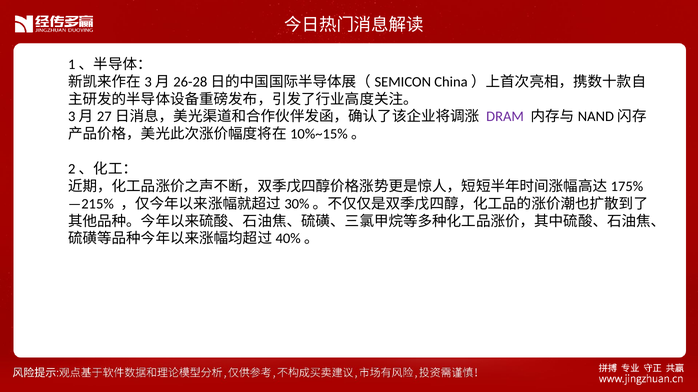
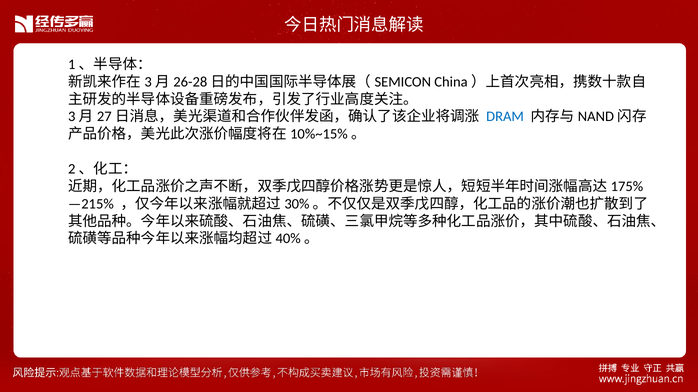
DRAM colour: purple -> blue
